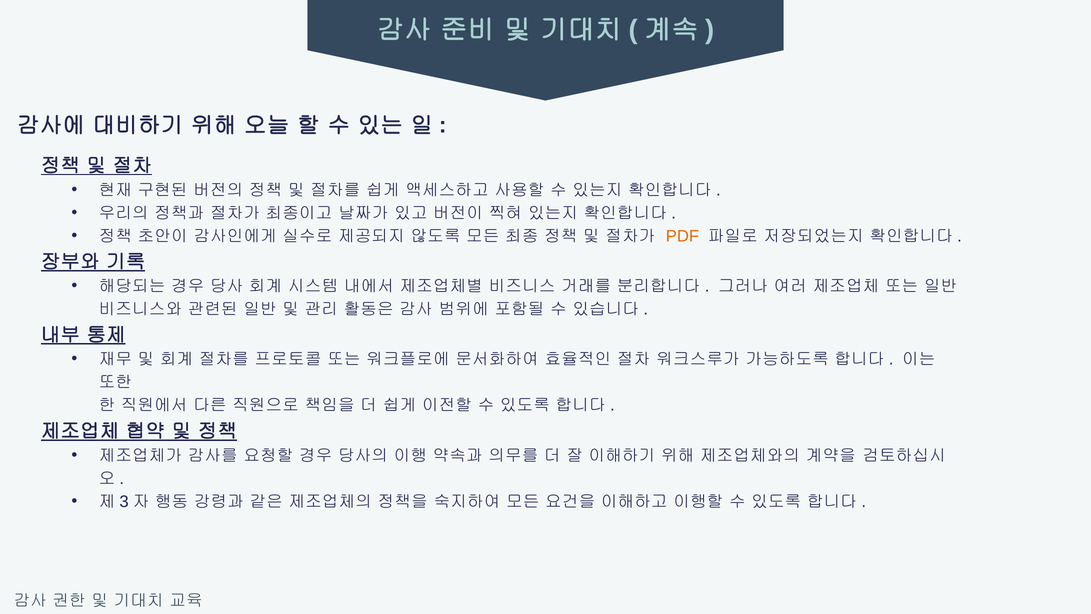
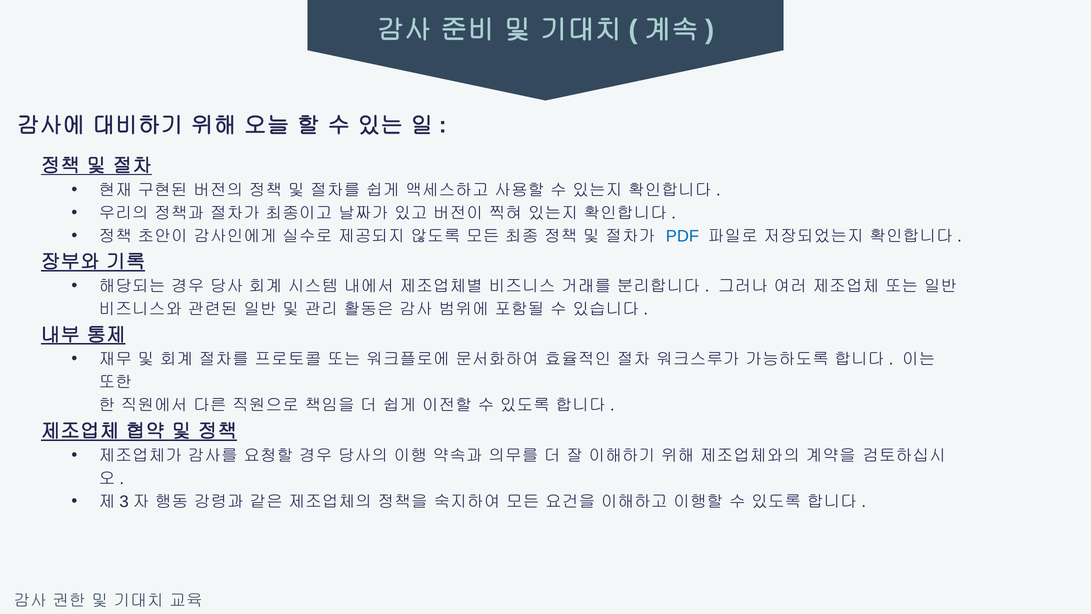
PDF colour: orange -> blue
